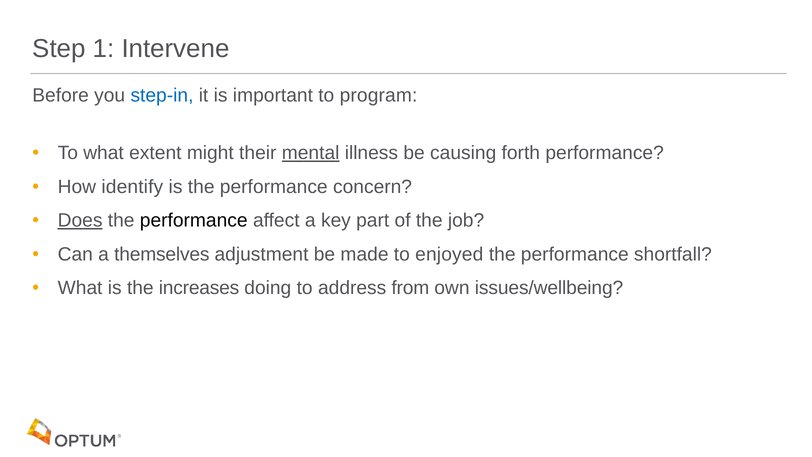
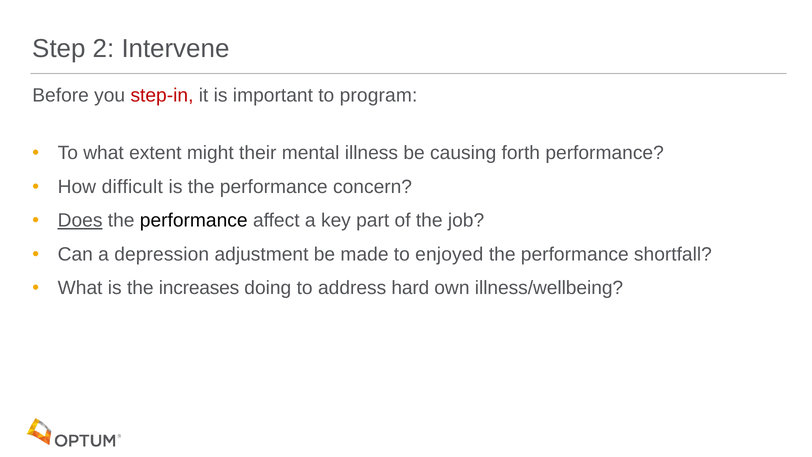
1: 1 -> 2
step-in colour: blue -> red
mental underline: present -> none
identify: identify -> difficult
themselves: themselves -> depression
from: from -> hard
issues/wellbeing: issues/wellbeing -> illness/wellbeing
